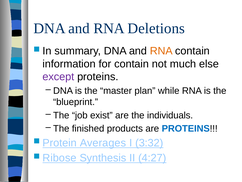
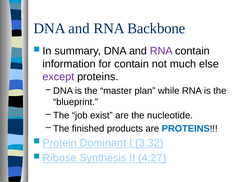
Deletions: Deletions -> Backbone
RNA at (161, 51) colour: orange -> purple
individuals: individuals -> nucleotide
Averages: Averages -> Dominant
